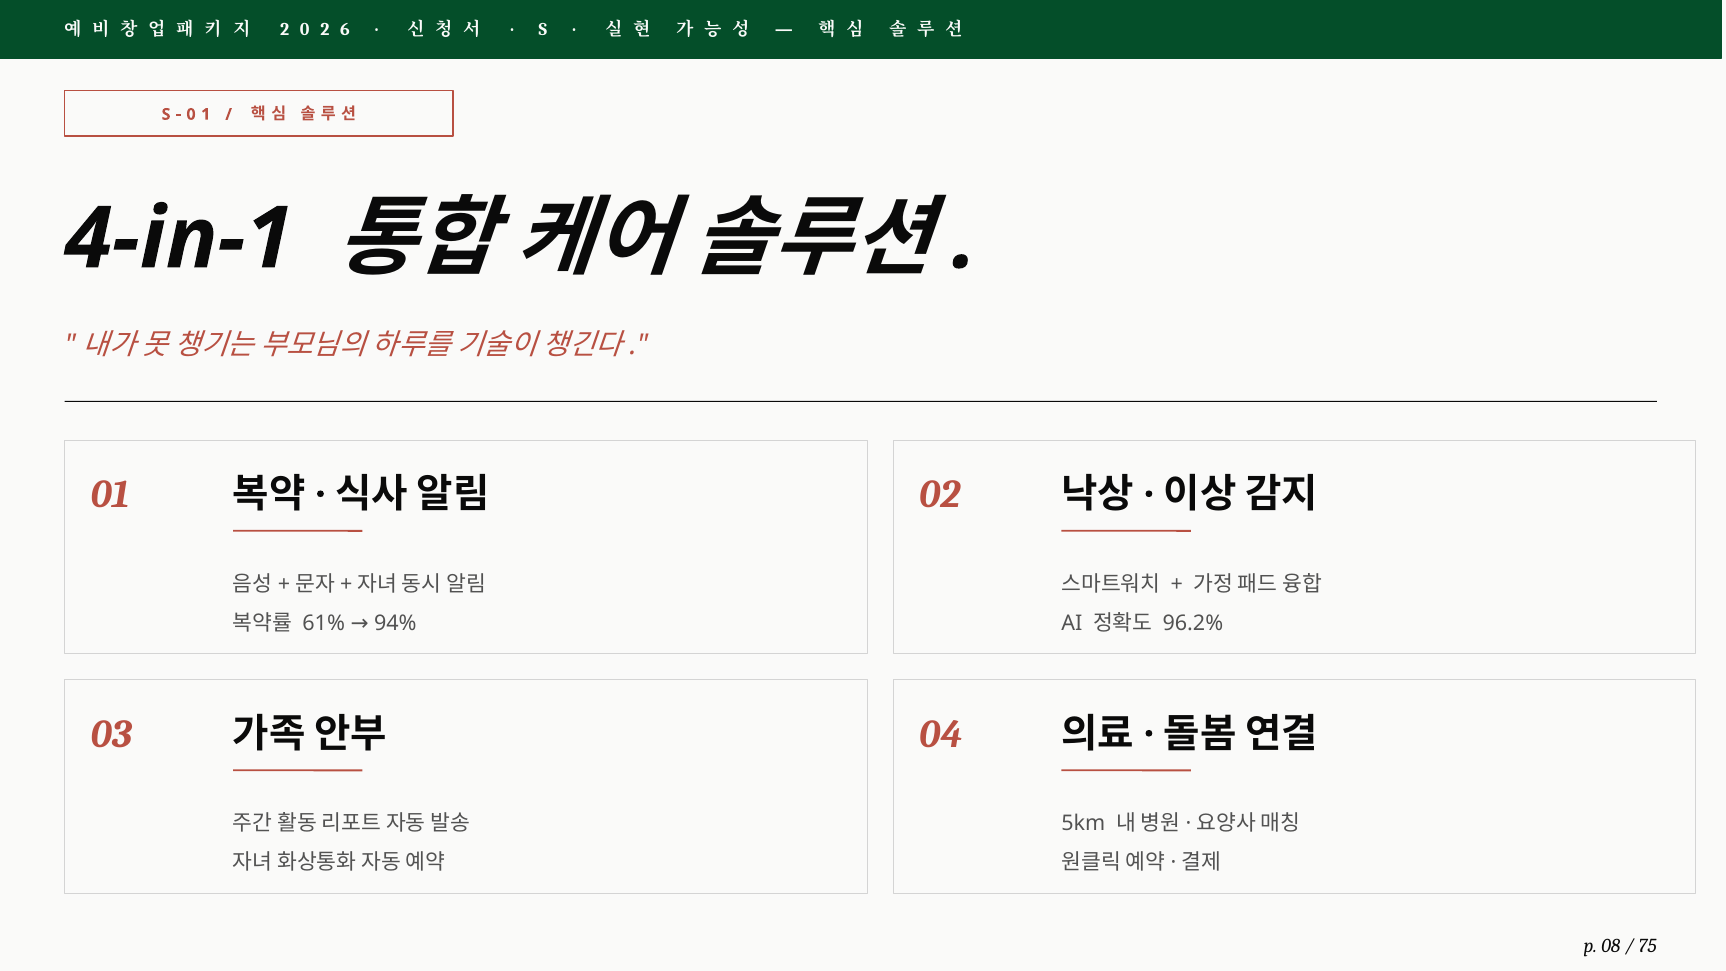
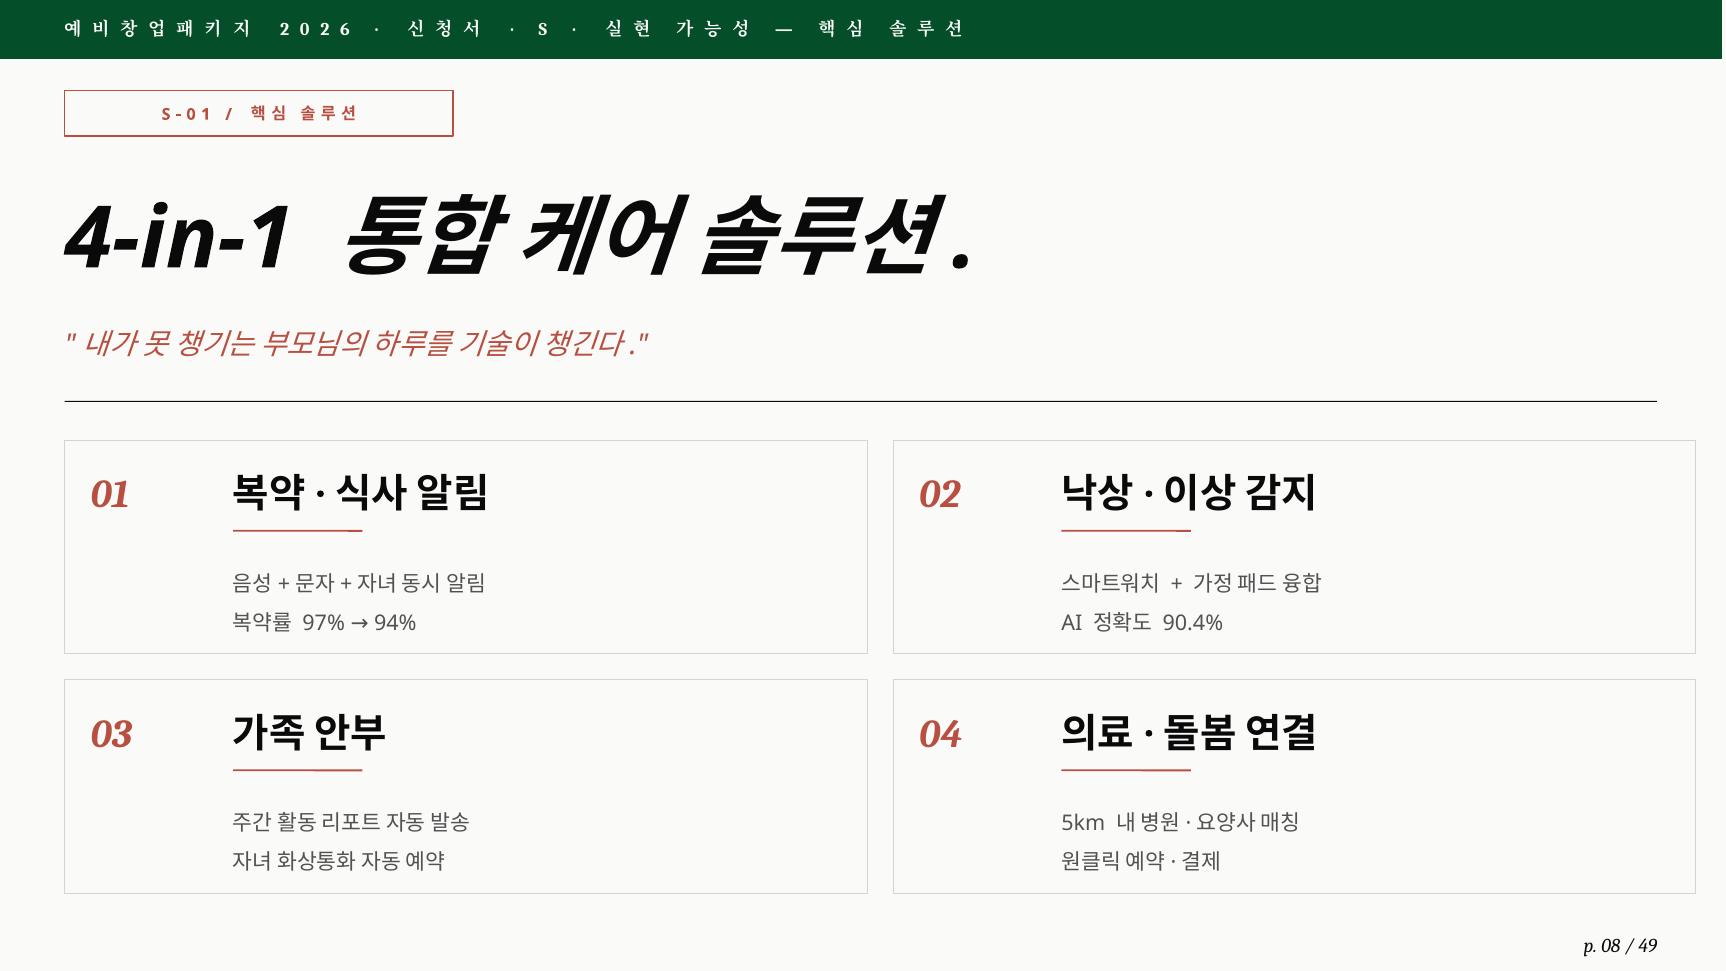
61%: 61% -> 97%
96.2%: 96.2% -> 90.4%
75: 75 -> 49
